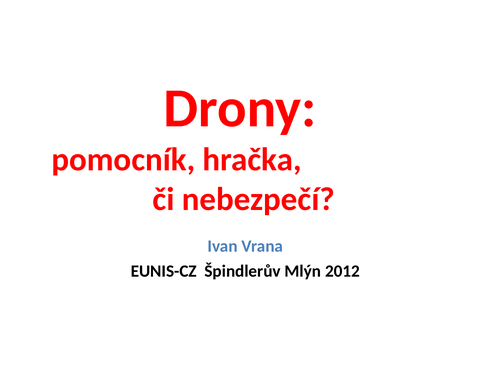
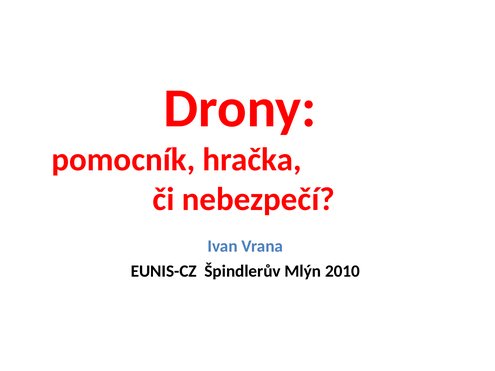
2012: 2012 -> 2010
